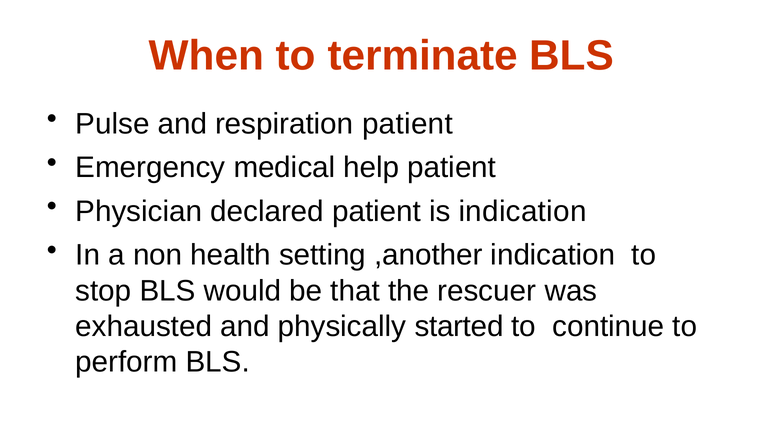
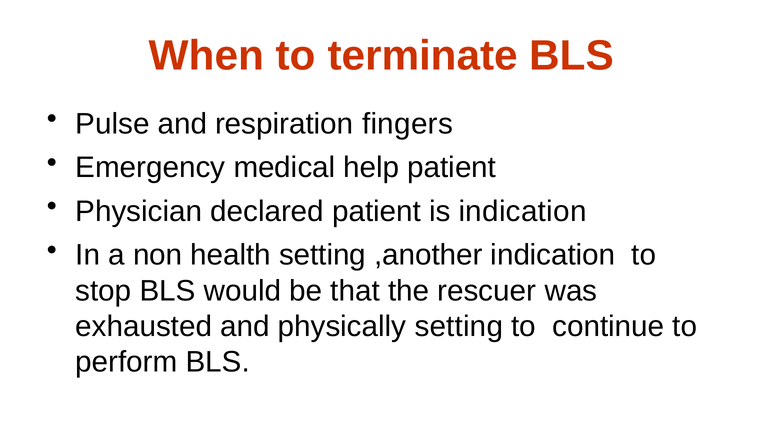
respiration patient: patient -> fingers
physically started: started -> setting
